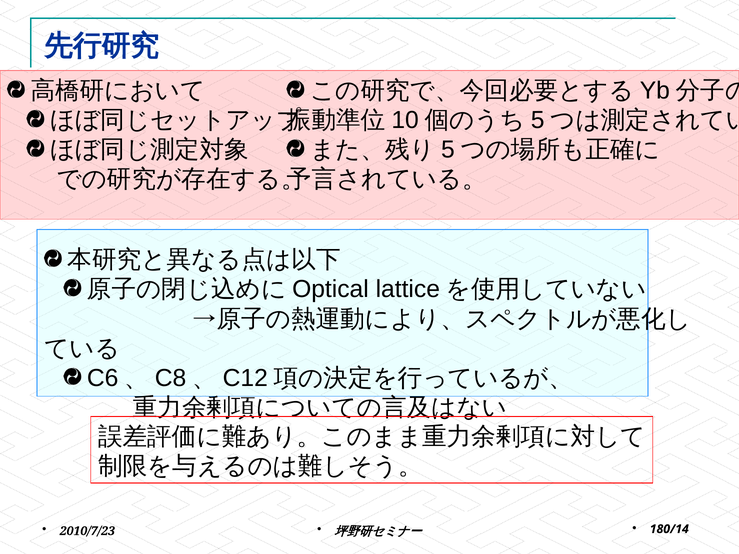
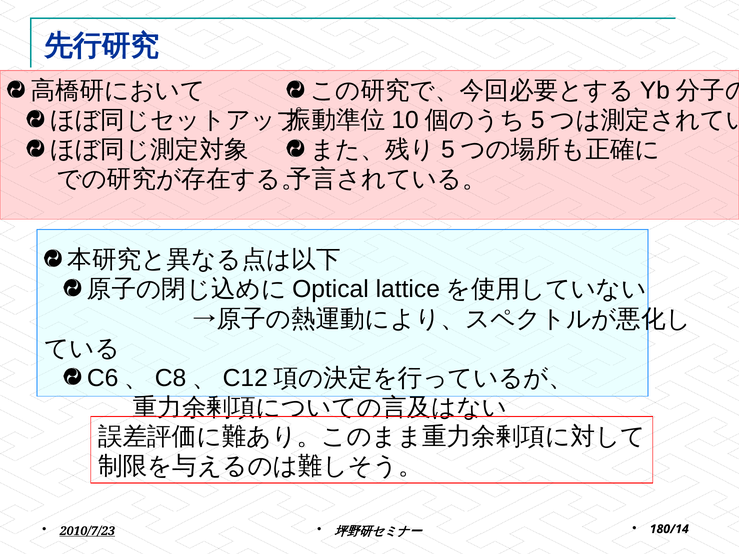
2010/7/23 underline: none -> present
